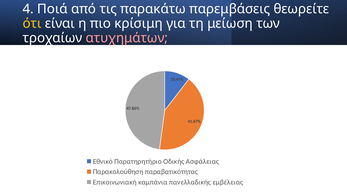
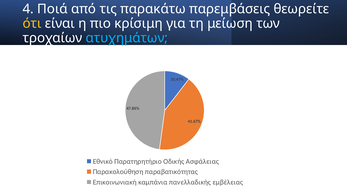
ατυχημάτων colour: pink -> light blue
